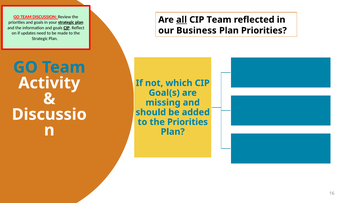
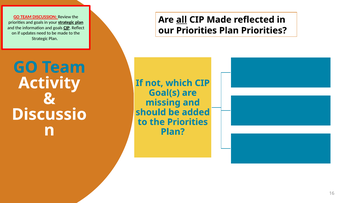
CIP Team: Team -> Made
our Business: Business -> Priorities
